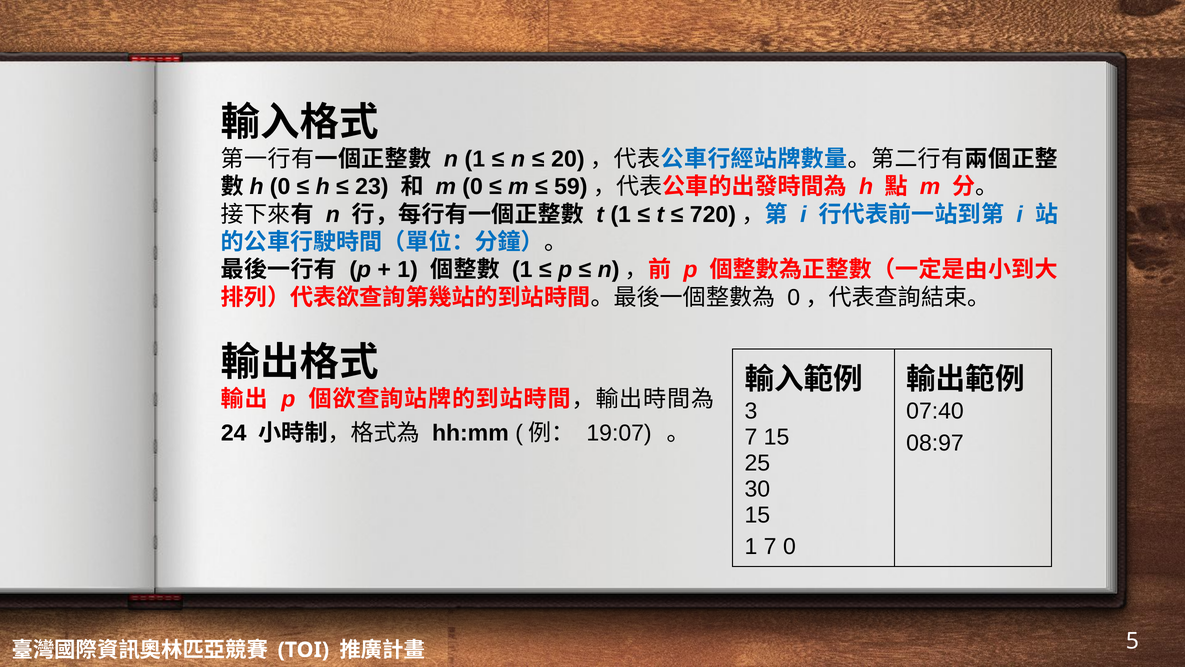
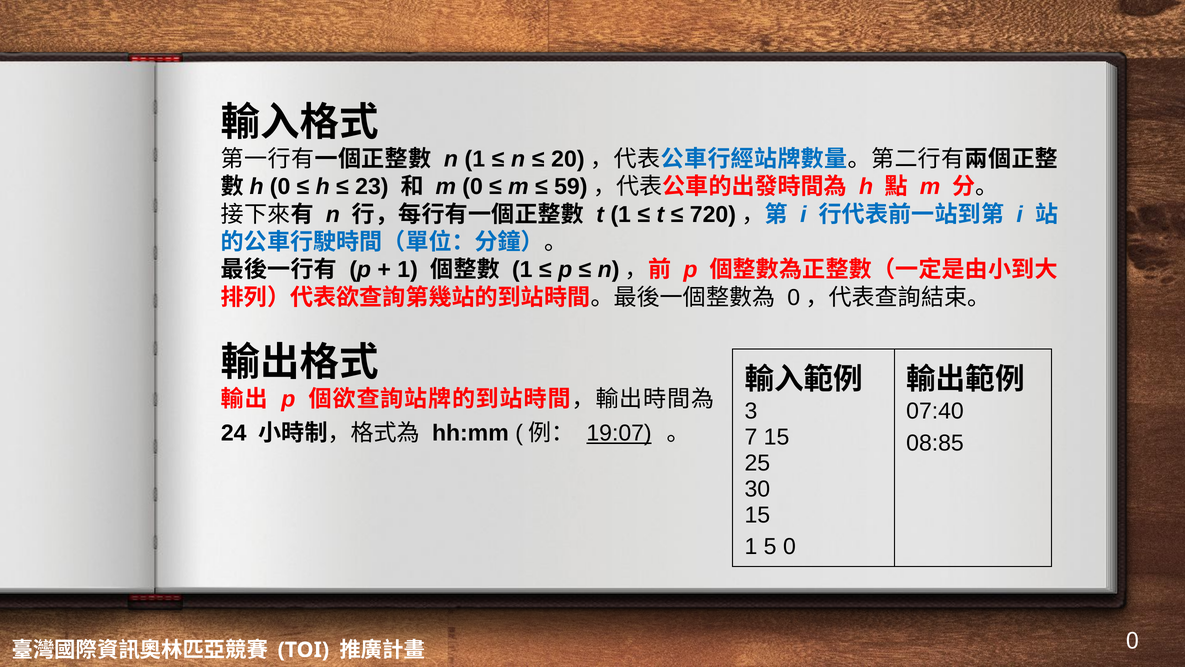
19:07 underline: none -> present
08:97: 08:97 -> 08:85
1 7: 7 -> 5
5 at (1132, 641): 5 -> 0
